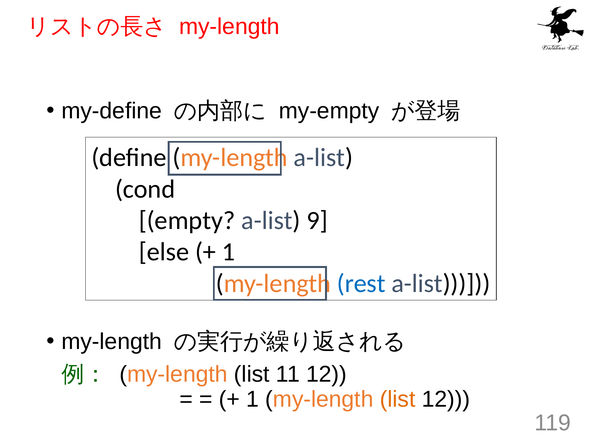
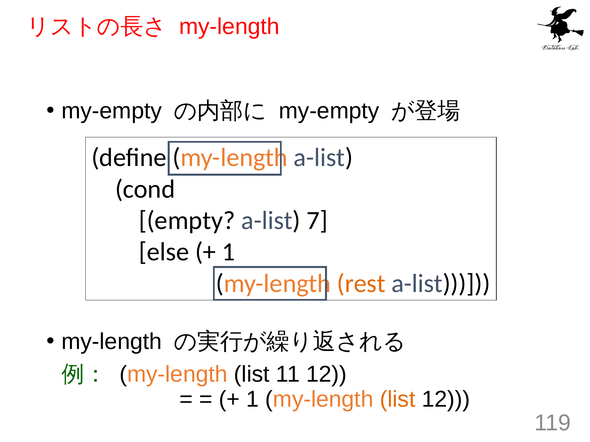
my-define at (112, 111): my-define -> my-empty
9: 9 -> 7
rest colour: blue -> orange
